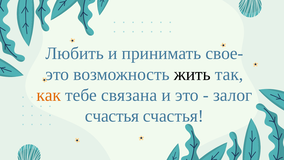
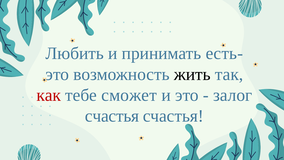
свое-: свое- -> есть-
как colour: orange -> red
связана: связана -> сможет
